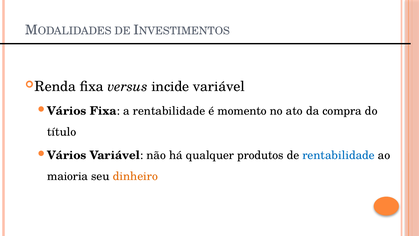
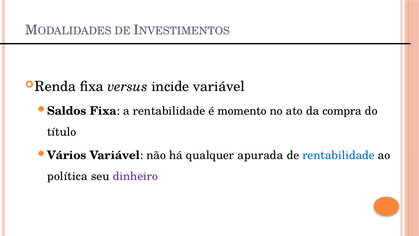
Vários at (67, 111): Vários -> Saldos
produtos: produtos -> apurada
maioria: maioria -> política
dinheiro colour: orange -> purple
